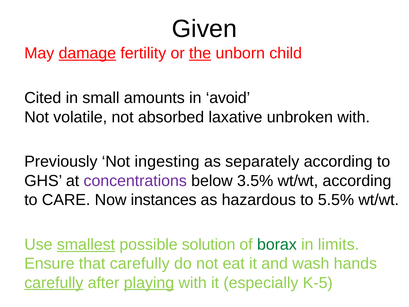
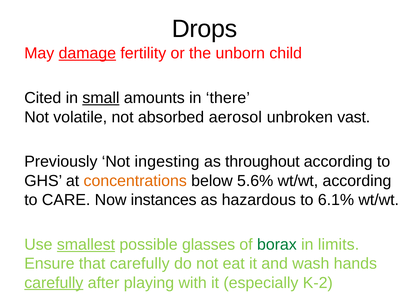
Given: Given -> Drops
the underline: present -> none
small underline: none -> present
avoid: avoid -> there
laxative: laxative -> aerosol
unbroken with: with -> vast
separately: separately -> throughout
concentrations colour: purple -> orange
3.5%: 3.5% -> 5.6%
5.5%: 5.5% -> 6.1%
solution: solution -> glasses
playing underline: present -> none
K-5: K-5 -> K-2
